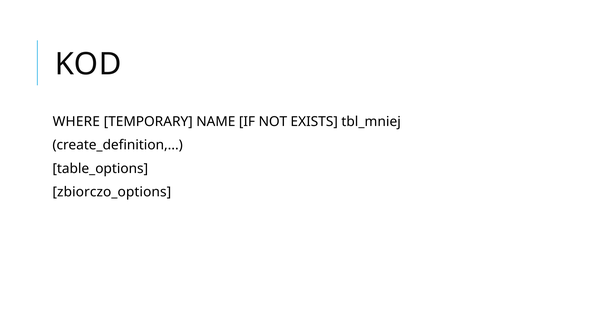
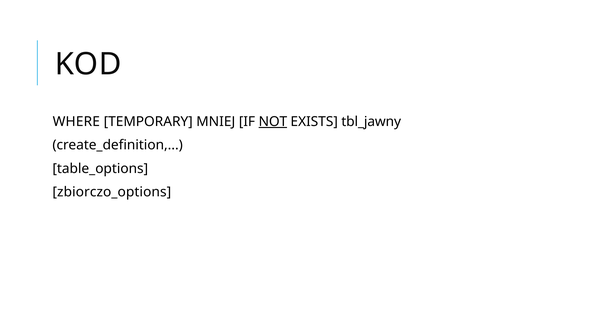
NAME: NAME -> MNIEJ
NOT underline: none -> present
tbl_mniej: tbl_mniej -> tbl_jawny
